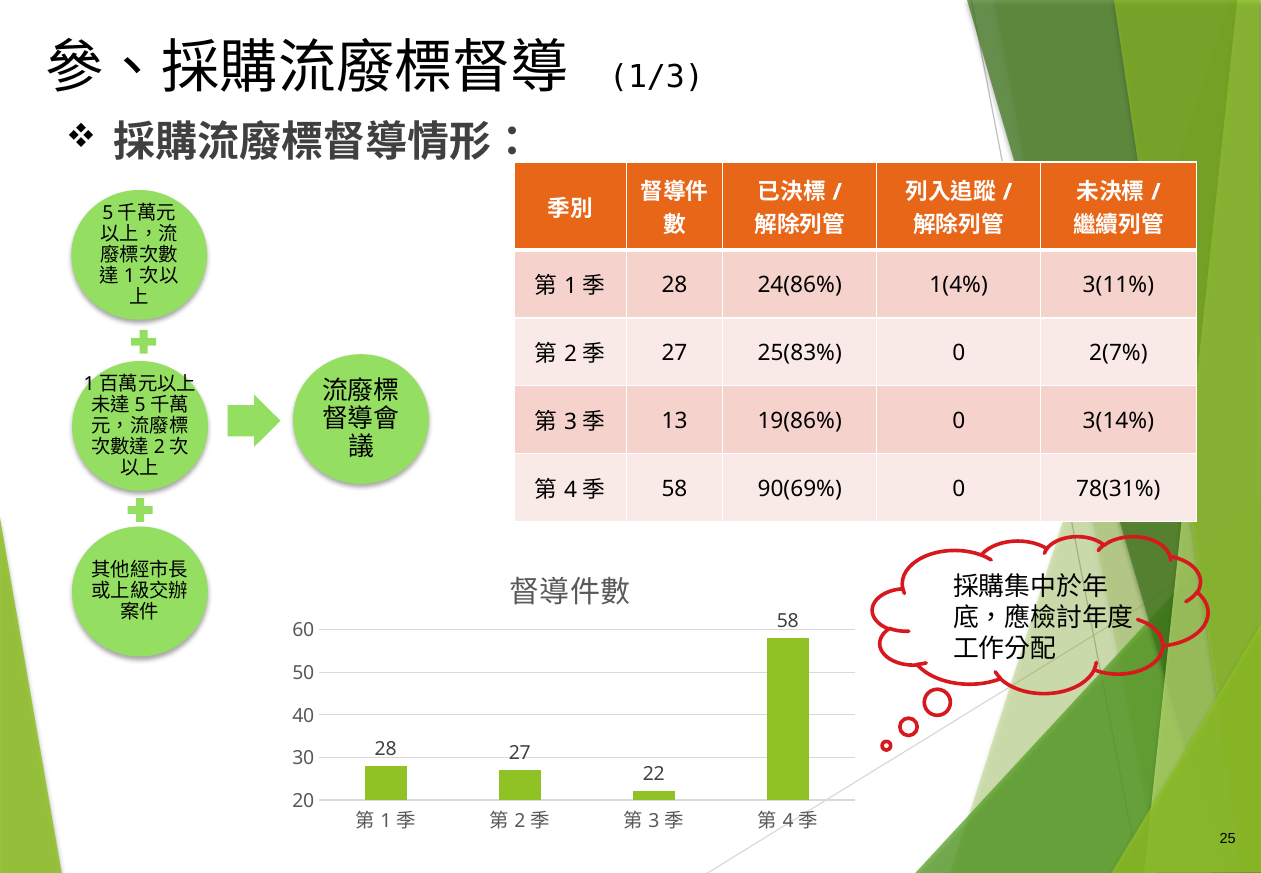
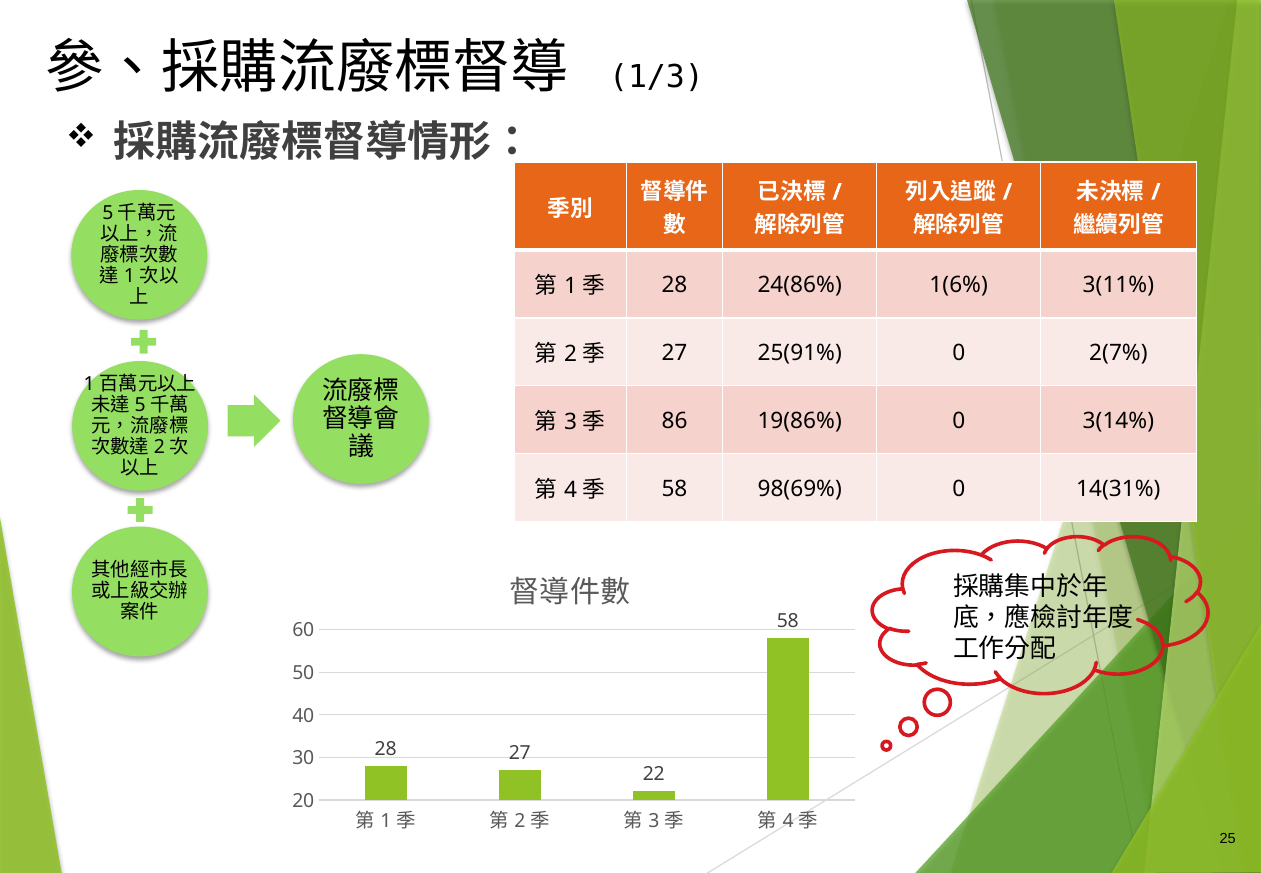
1(4%: 1(4% -> 1(6%
25(83%: 25(83% -> 25(91%
13: 13 -> 86
90(69%: 90(69% -> 98(69%
78(31%: 78(31% -> 14(31%
